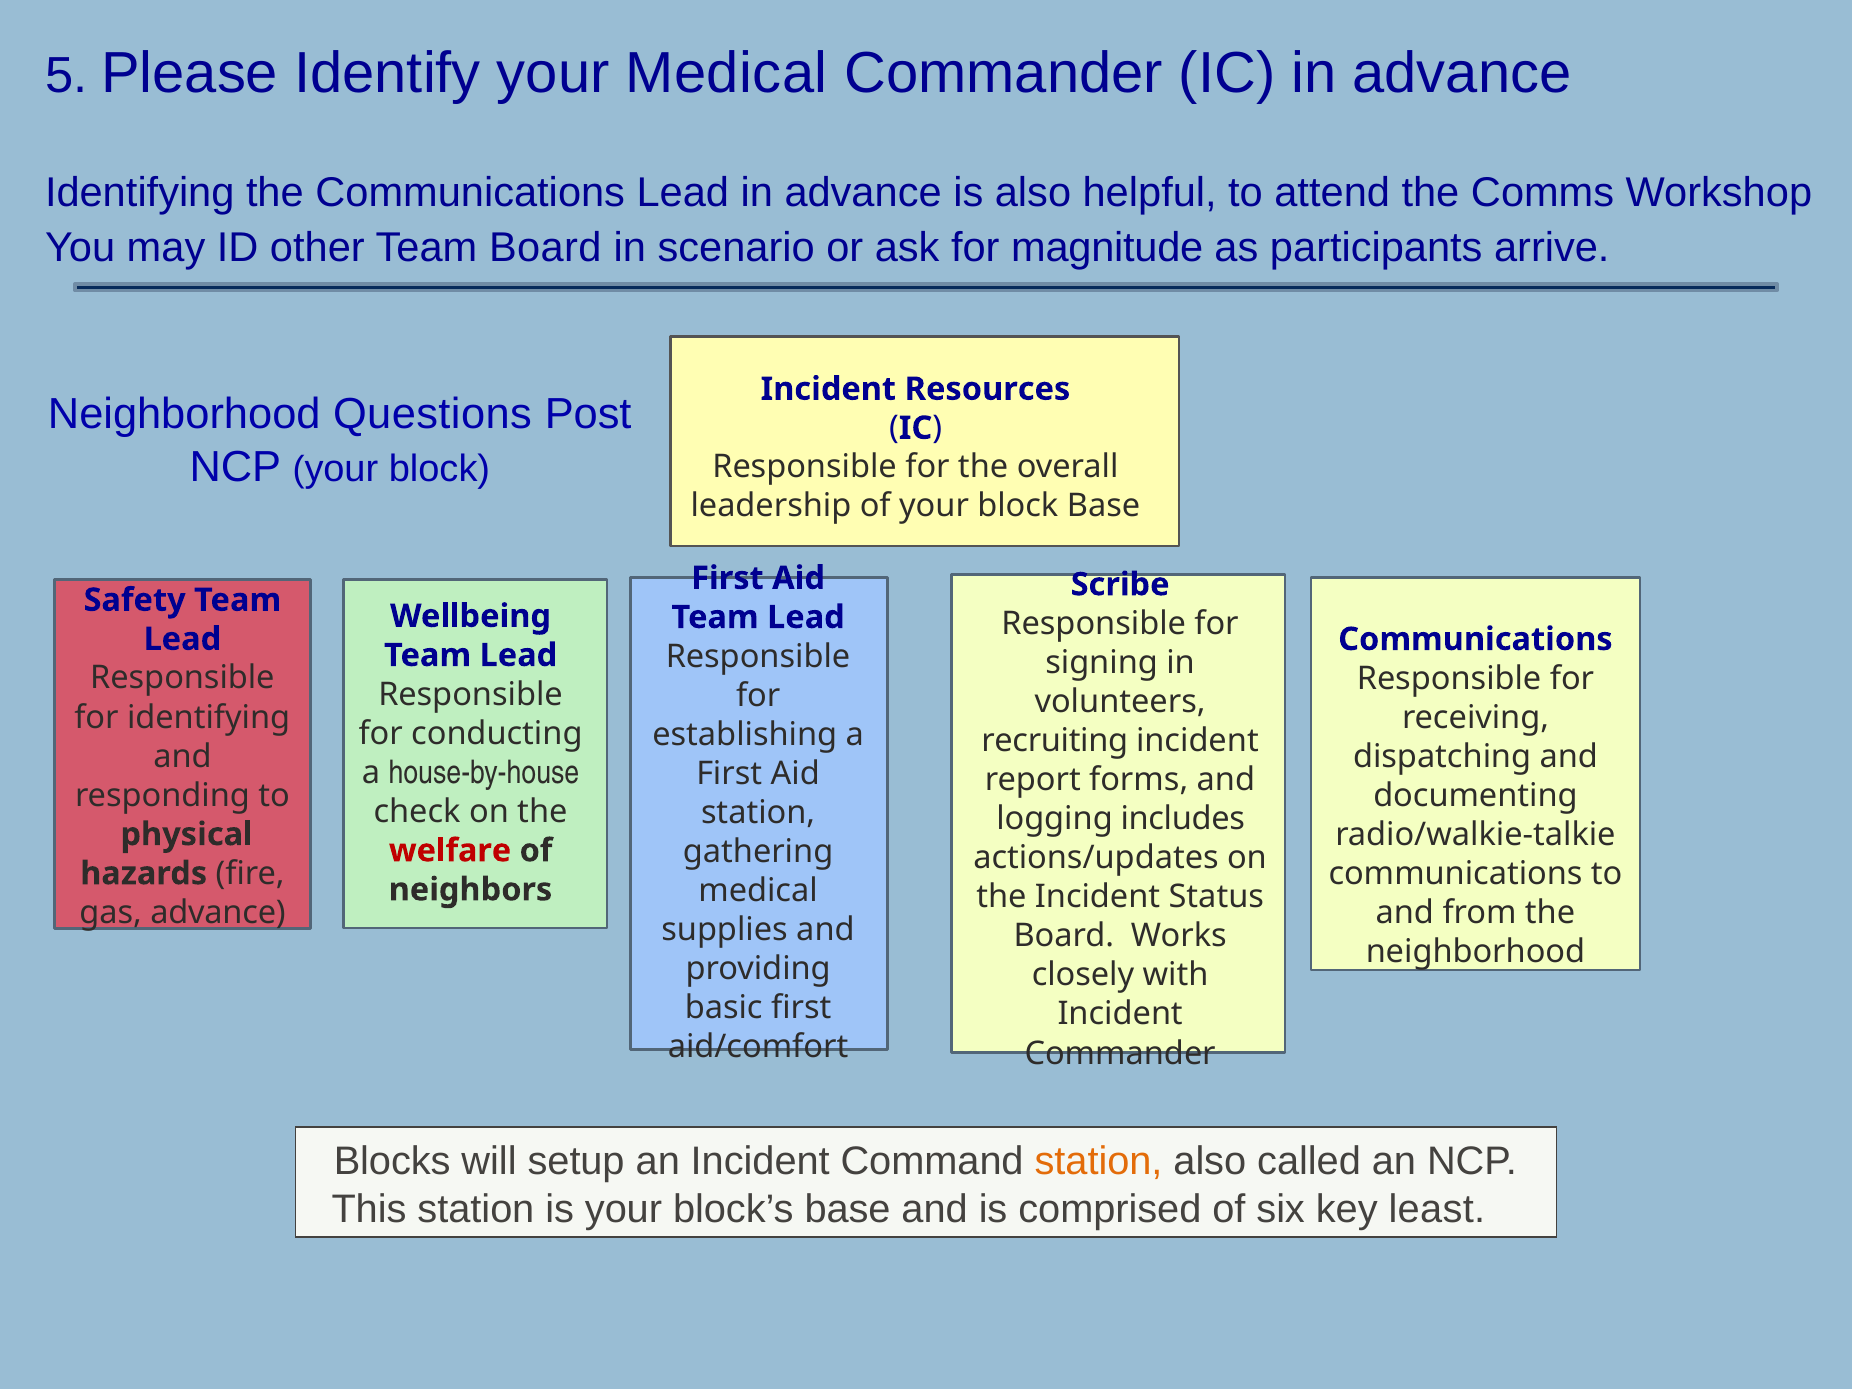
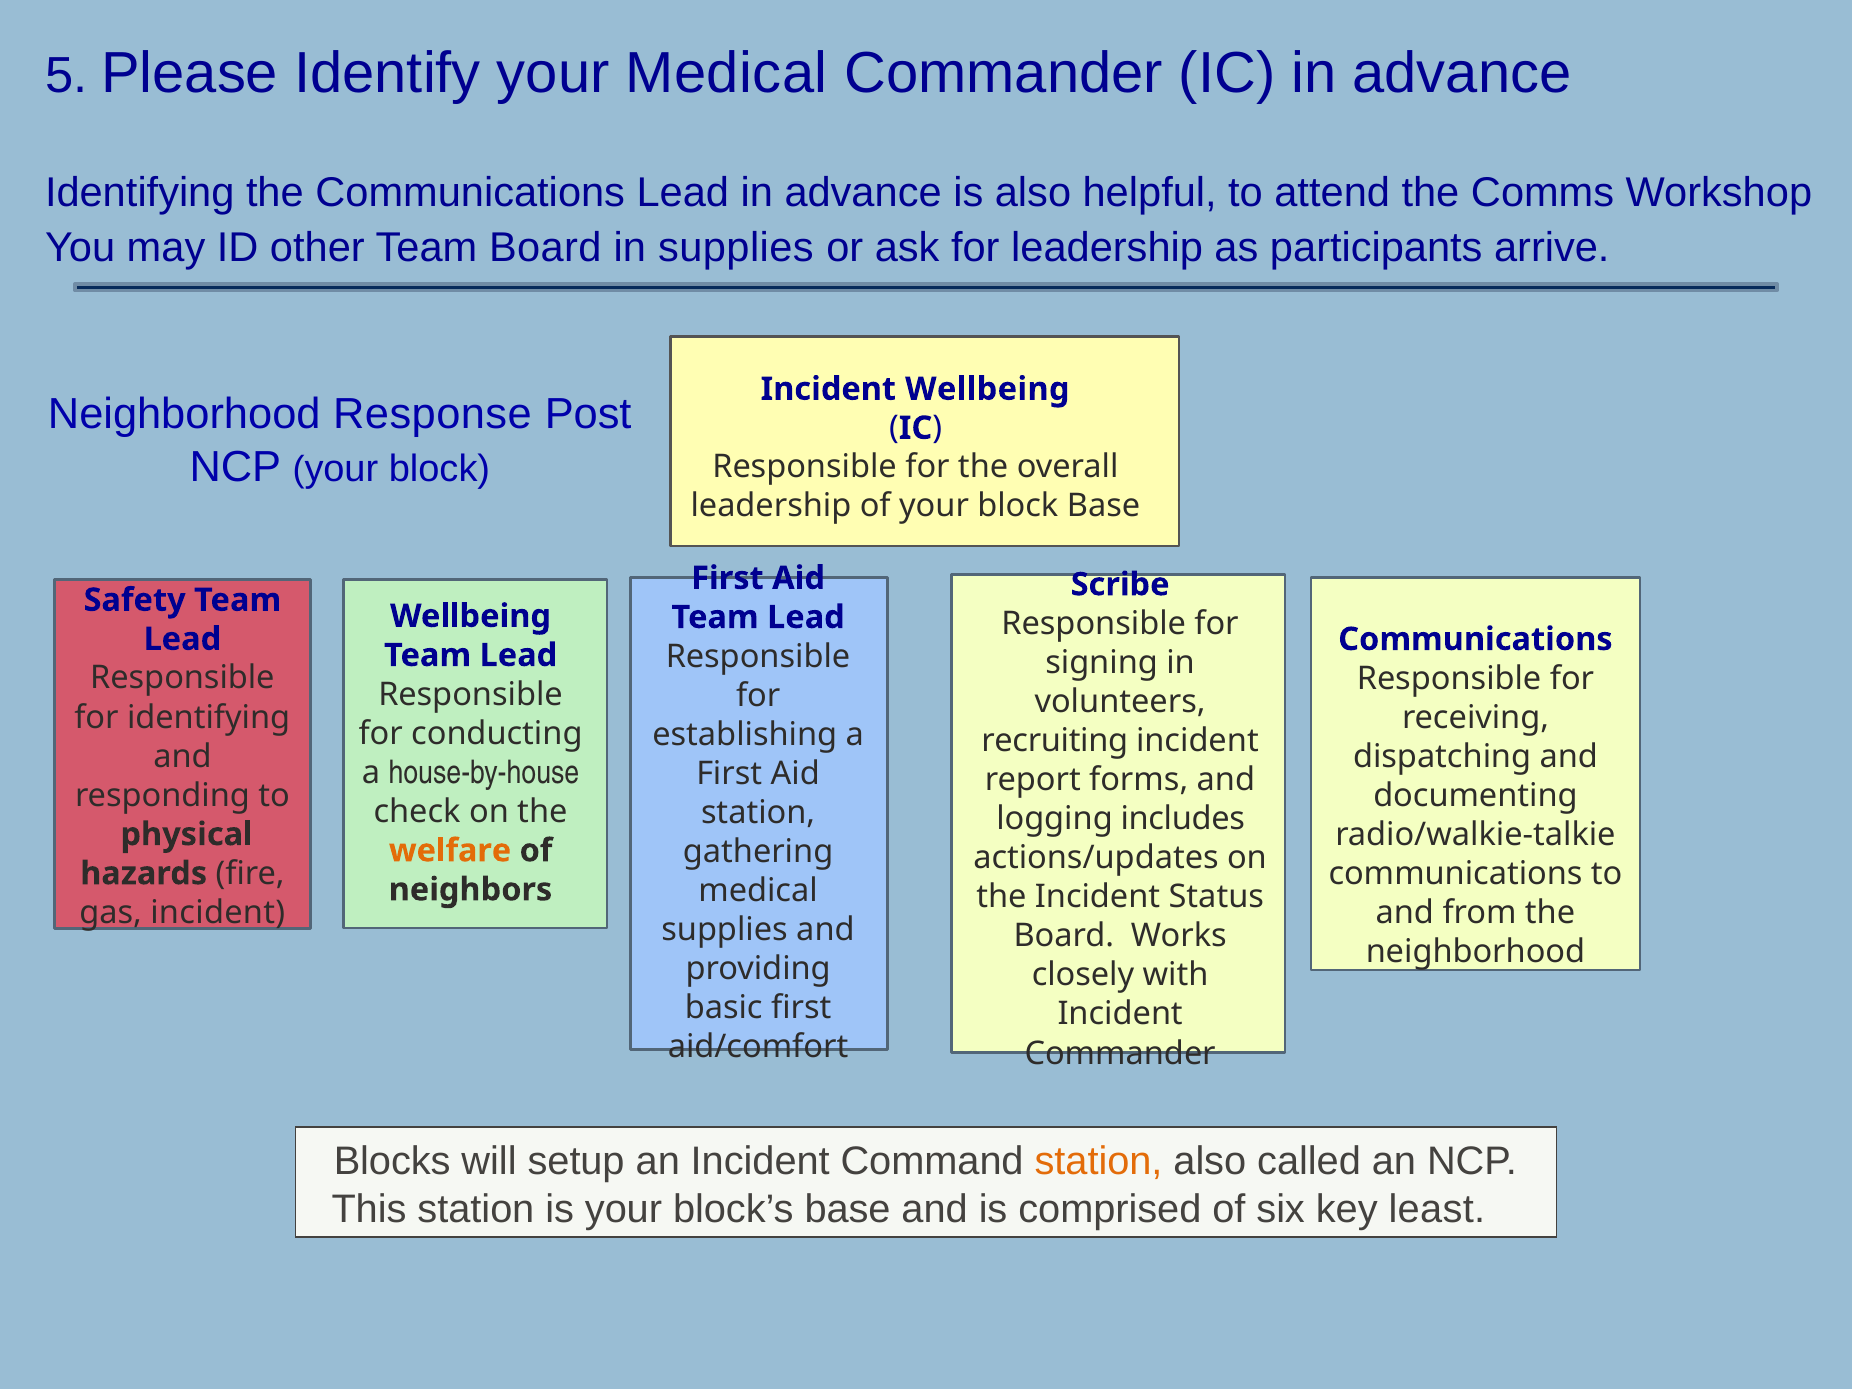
in scenario: scenario -> supplies
for magnitude: magnitude -> leadership
Incident Resources: Resources -> Wellbeing
Questions: Questions -> Response
welfare colour: red -> orange
gas advance: advance -> incident
